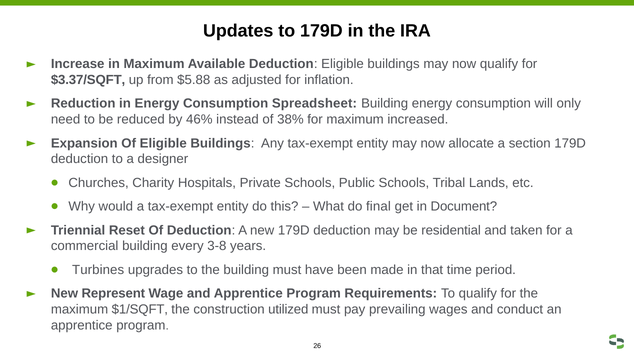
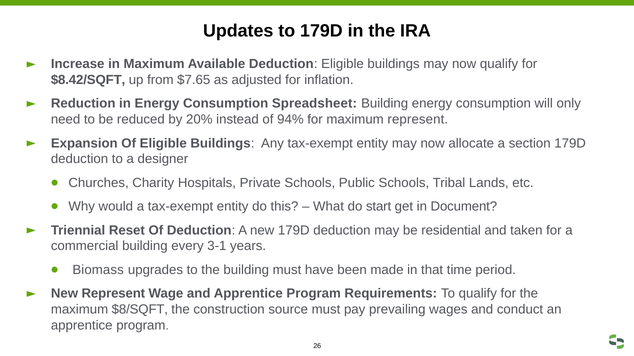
$3.37/SQFT: $3.37/SQFT -> $8.42/SQFT
$5.88: $5.88 -> $7.65
46%: 46% -> 20%
38%: 38% -> 94%
maximum increased: increased -> represent
final: final -> start
3-8: 3-8 -> 3-1
Turbines: Turbines -> Biomass
$1/SQFT: $1/SQFT -> $8/SQFT
utilized: utilized -> source
